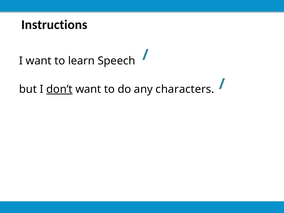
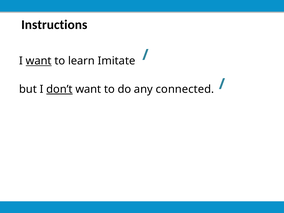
want at (39, 61) underline: none -> present
Speech: Speech -> Imitate
characters: characters -> connected
